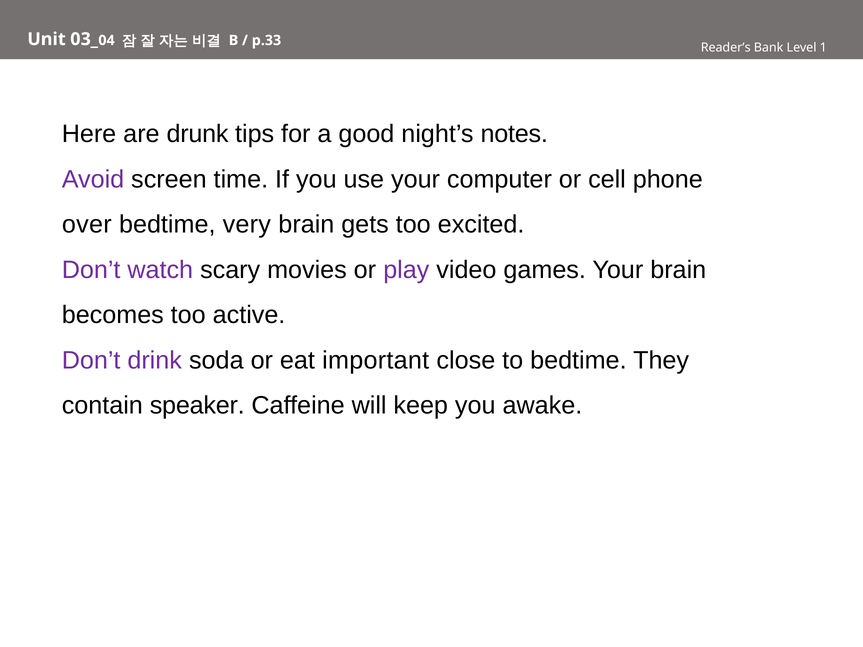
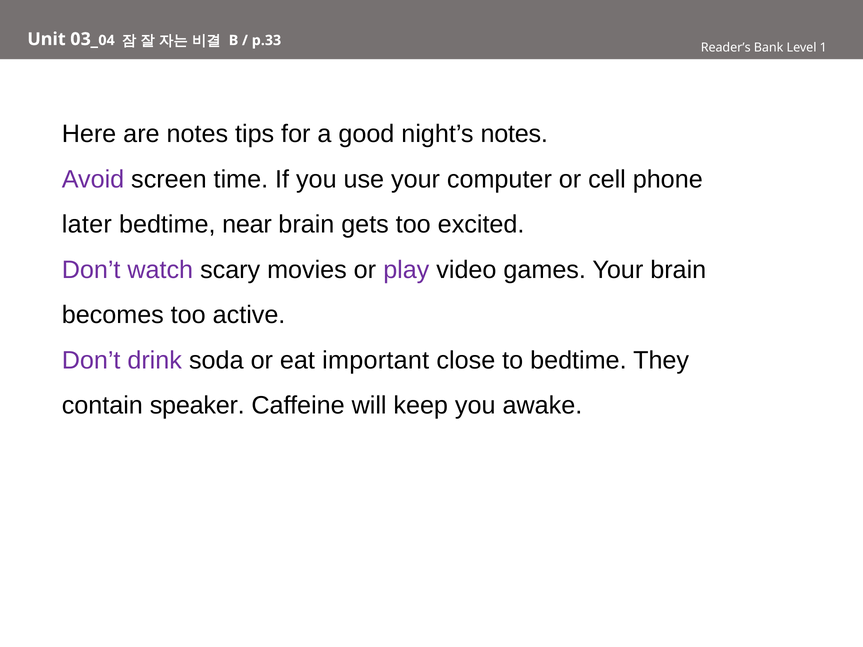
are drunk: drunk -> notes
over: over -> later
very: very -> near
